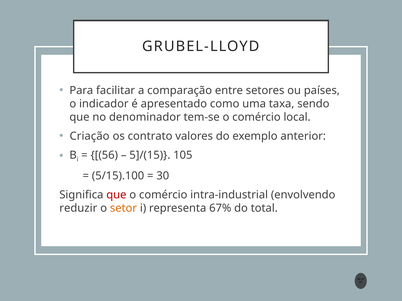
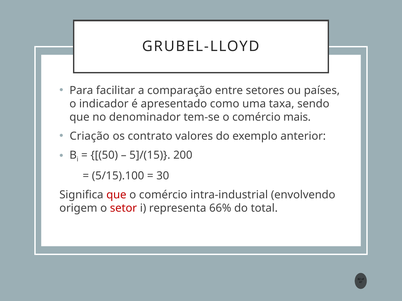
local: local -> mais
56: 56 -> 50
105: 105 -> 200
reduzir: reduzir -> origem
setor colour: orange -> red
67%: 67% -> 66%
